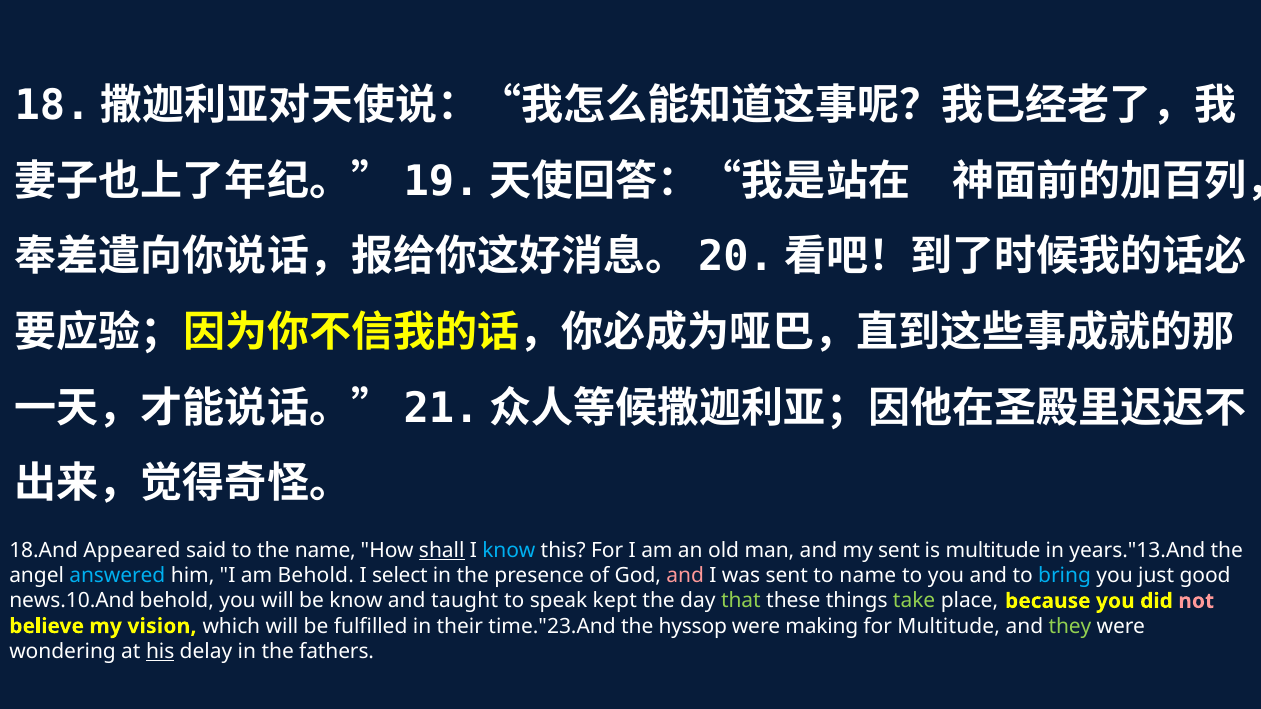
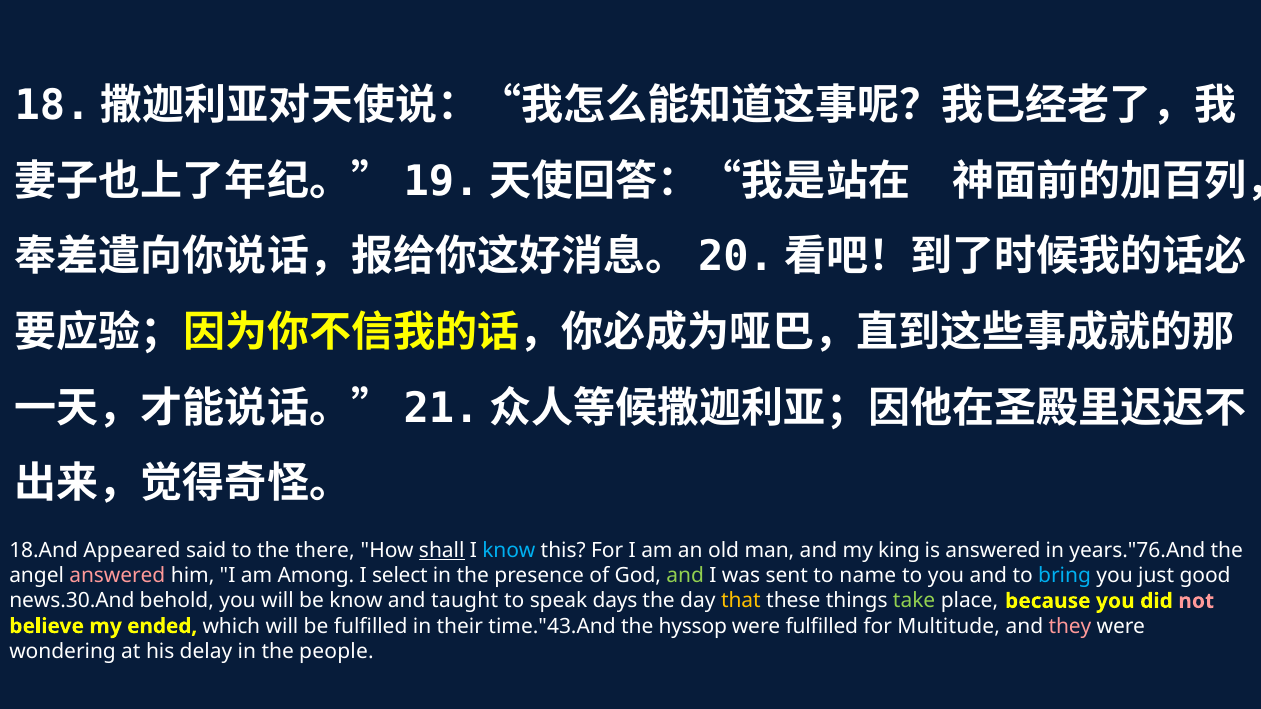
the name: name -> there
my sent: sent -> king
is multitude: multitude -> answered
years."13.And: years."13.And -> years."76.And
answered at (117, 576) colour: light blue -> pink
am Behold: Behold -> Among
and at (685, 576) colour: pink -> light green
news.10.And: news.10.And -> news.30.And
kept: kept -> days
that colour: light green -> yellow
vision: vision -> ended
time."23.And: time."23.And -> time."43.And
were making: making -> fulfilled
they colour: light green -> pink
his underline: present -> none
fathers: fathers -> people
